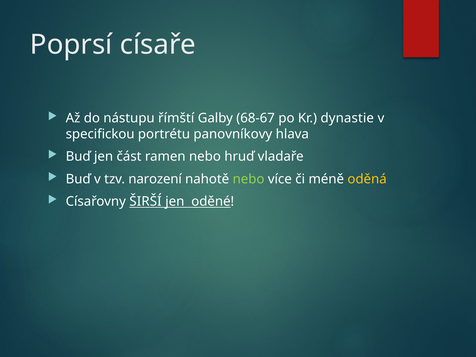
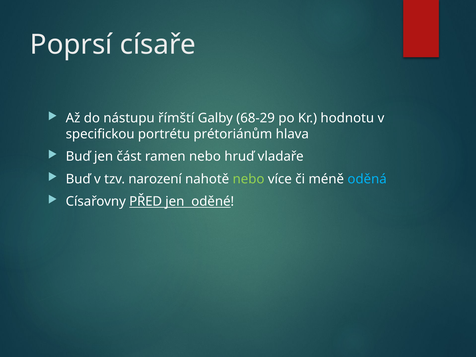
68-67: 68-67 -> 68-29
dynastie: dynastie -> hodnotu
panovníkovy: panovníkovy -> prétoriánům
oděná colour: yellow -> light blue
ŠIRŠÍ: ŠIRŠÍ -> PŘED
